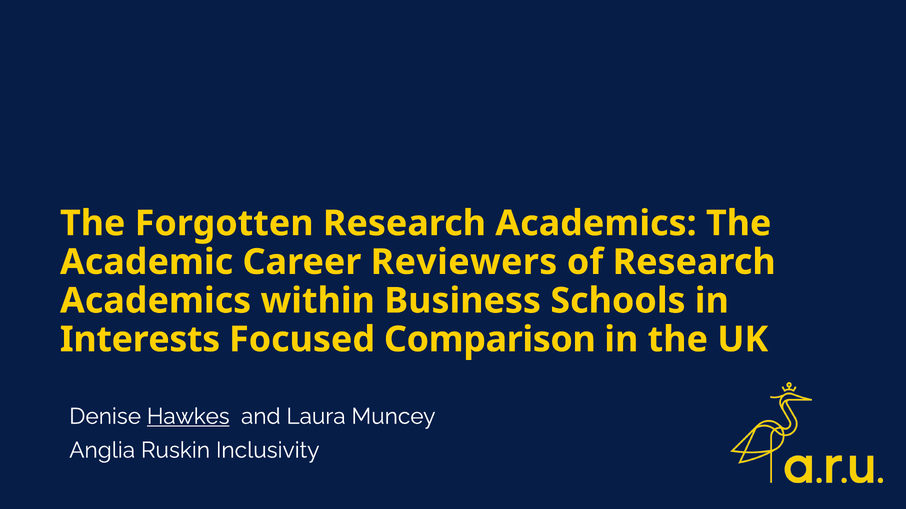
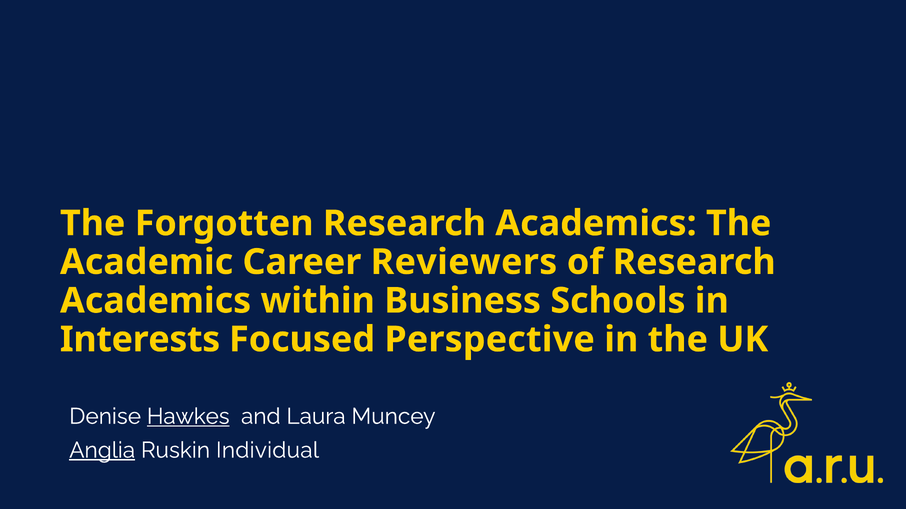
Comparison: Comparison -> Perspective
Anglia underline: none -> present
Inclusivity: Inclusivity -> Individual
